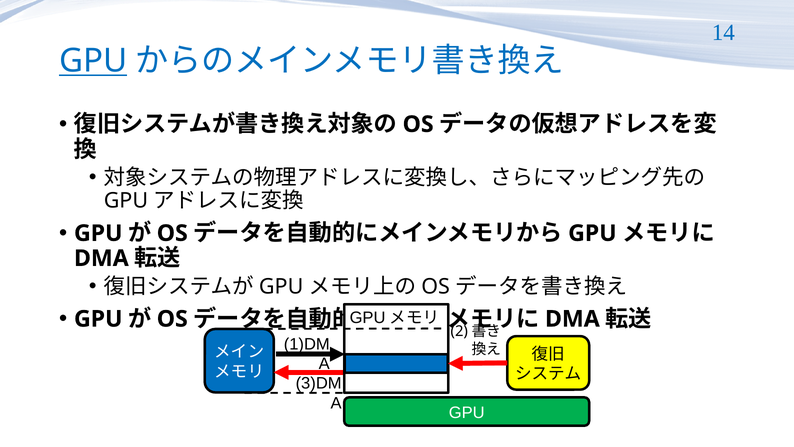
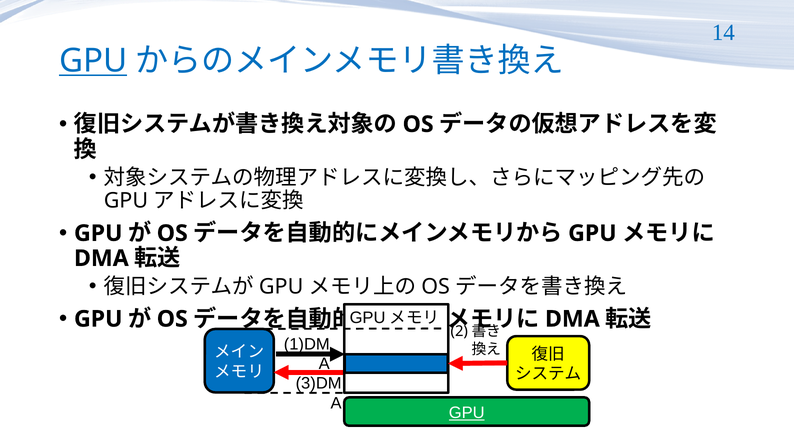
GPU at (467, 412) underline: none -> present
